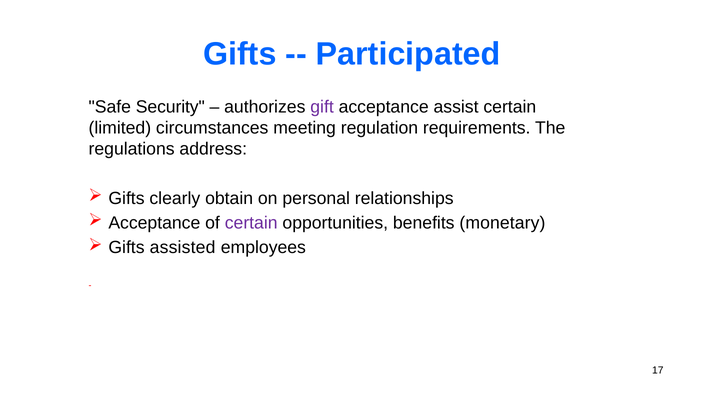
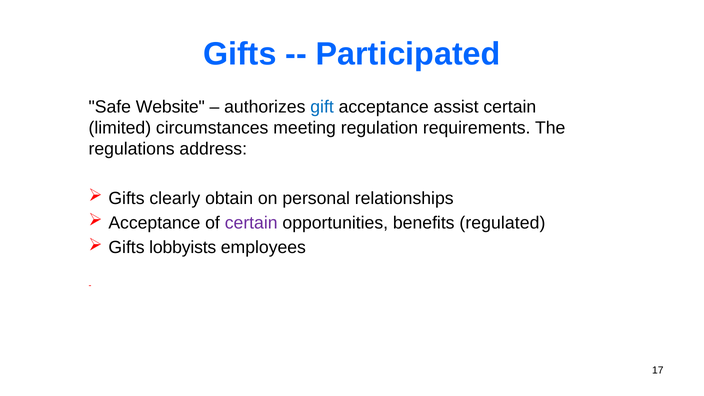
Security: Security -> Website
gift colour: purple -> blue
monetary: monetary -> regulated
assisted: assisted -> lobbyists
